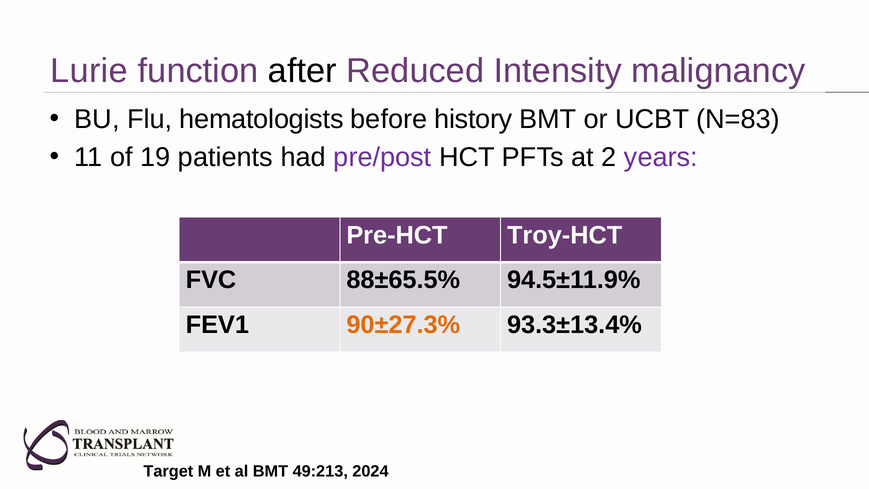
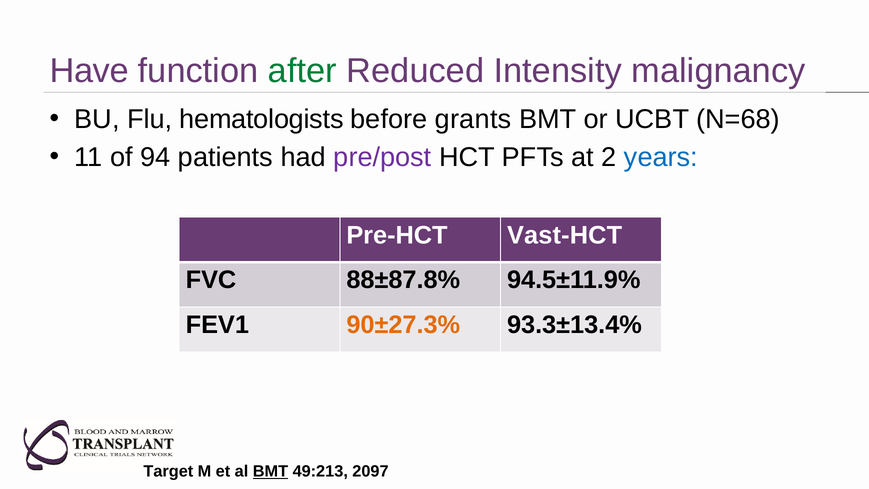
Lurie: Lurie -> Have
after colour: black -> green
history: history -> grants
N=83: N=83 -> N=68
19: 19 -> 94
years colour: purple -> blue
Troy-HCT: Troy-HCT -> Vast-HCT
88±65.5%: 88±65.5% -> 88±87.8%
BMT at (270, 471) underline: none -> present
2024: 2024 -> 2097
